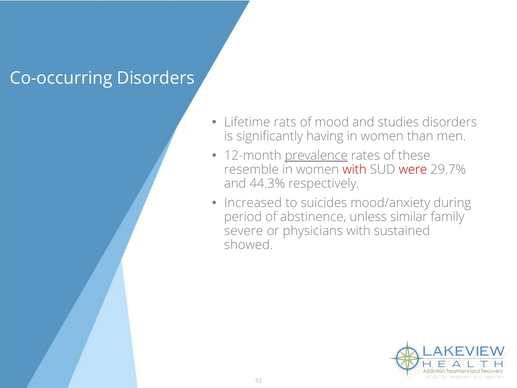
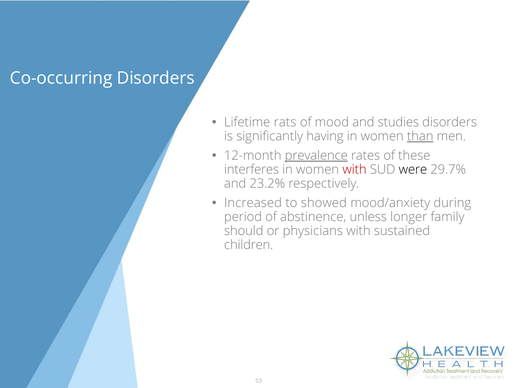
than underline: none -> present
resemble: resemble -> interferes
were colour: red -> black
44.3%: 44.3% -> 23.2%
suicides: suicides -> showed
similar: similar -> longer
severe: severe -> should
showed: showed -> children
